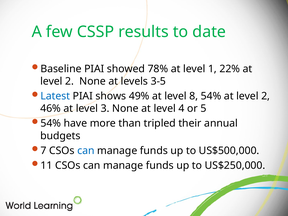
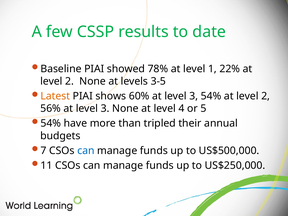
Latest colour: blue -> orange
49%: 49% -> 60%
8 at (194, 96): 8 -> 3
46%: 46% -> 56%
